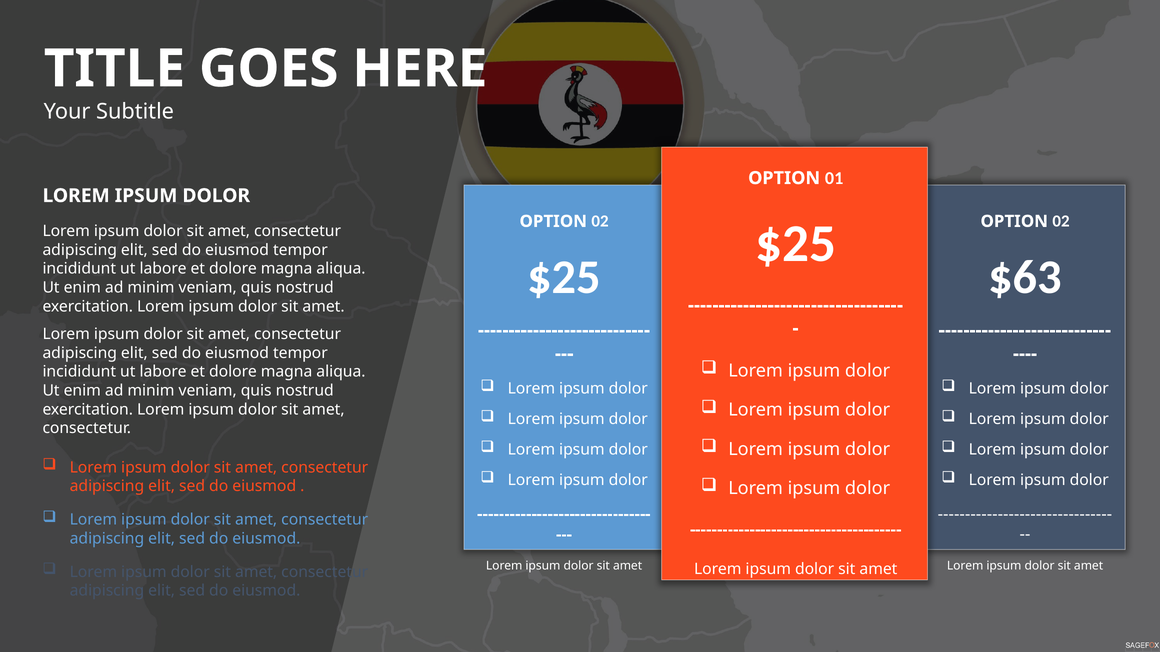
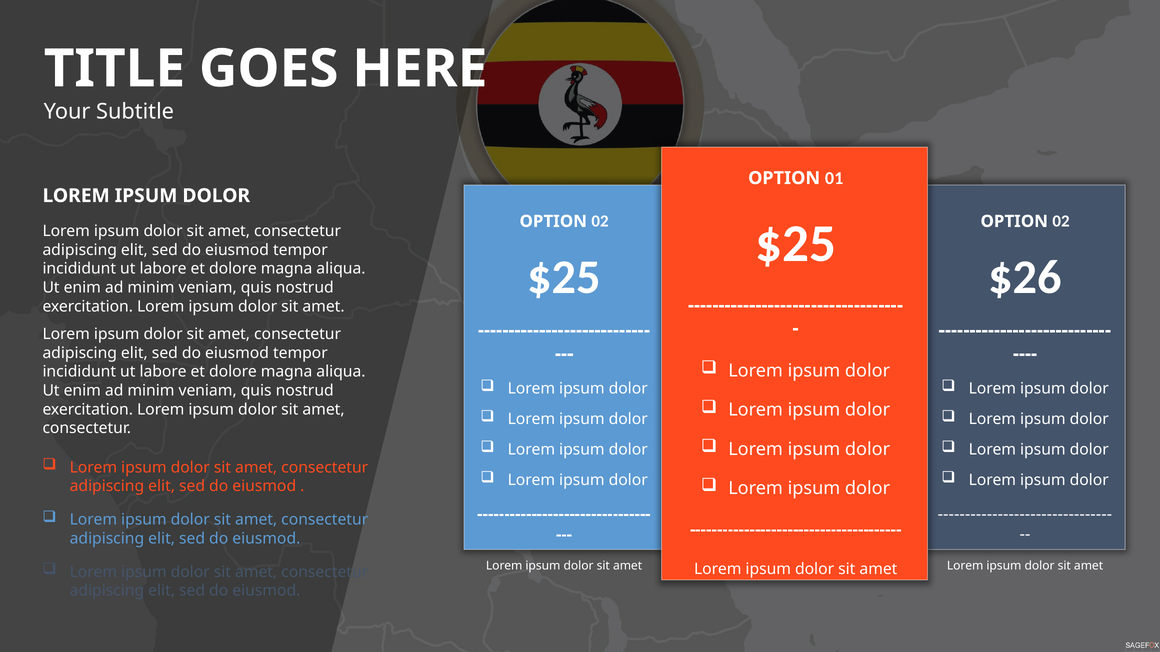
$63: $63 -> $26
